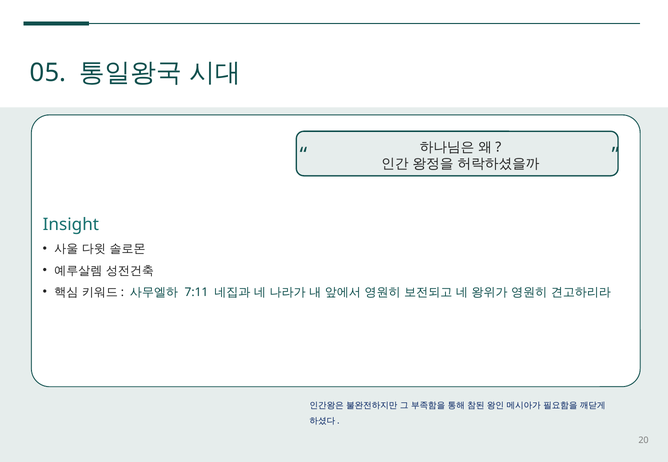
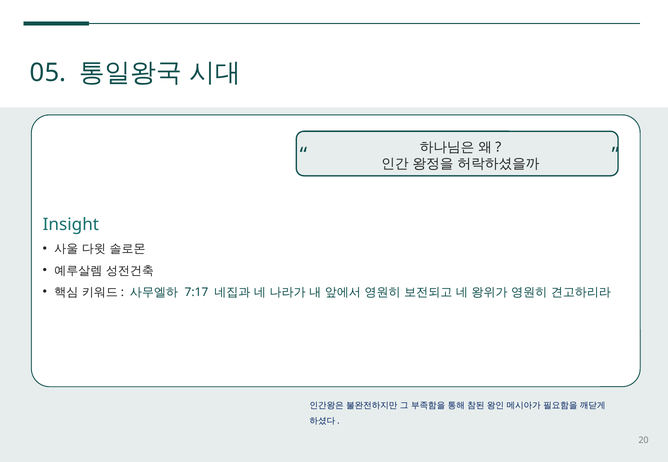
7:11: 7:11 -> 7:17
